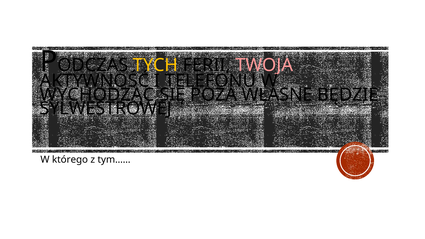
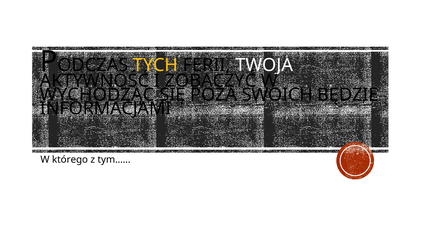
TWOJA colour: pink -> white
TELEFONU: TELEFONU -> ZOBACZYĆ
WŁASNE: WŁASNE -> SWOICH
SYLWESTROWEJ: SYLWESTROWEJ -> INFORMACJAMI
